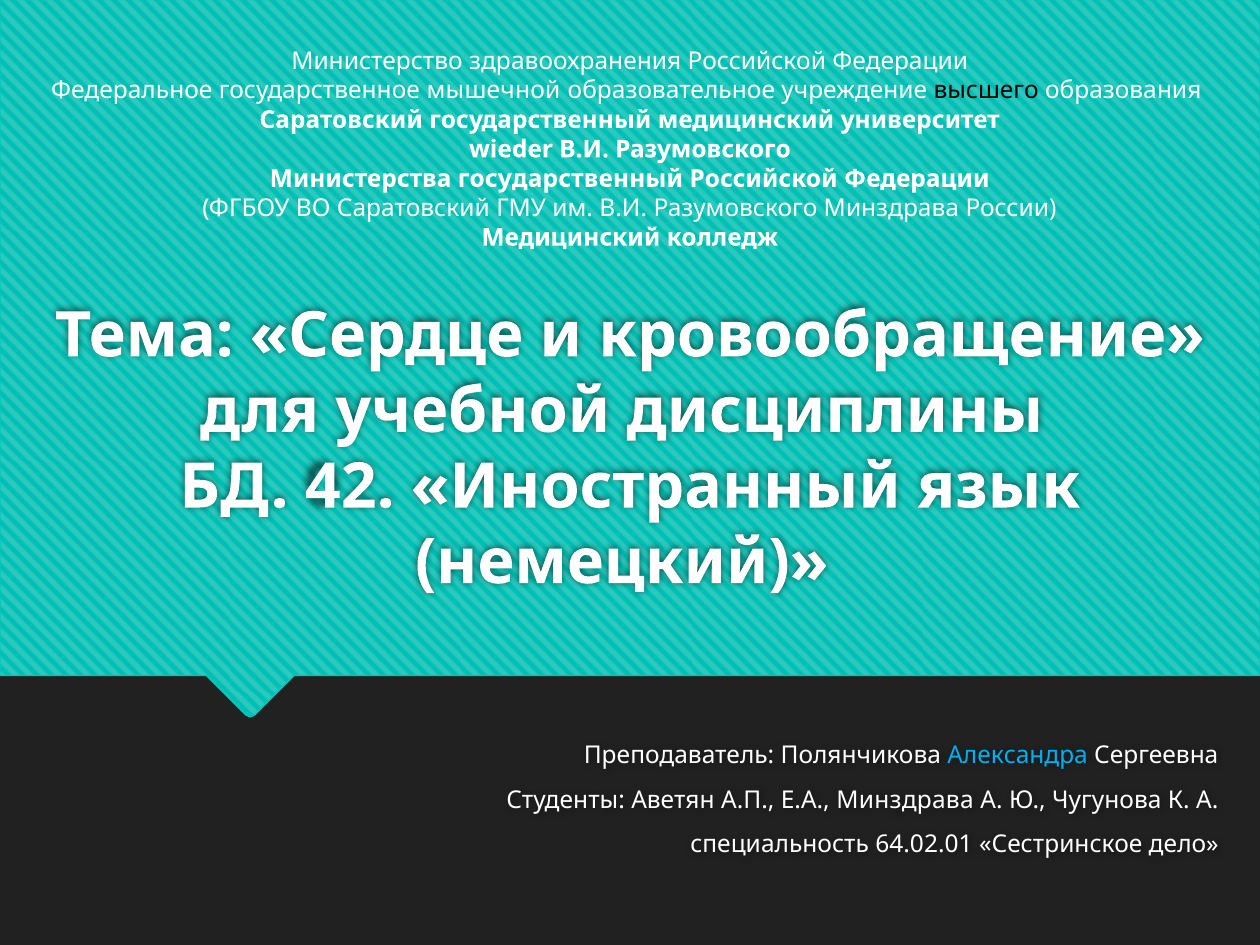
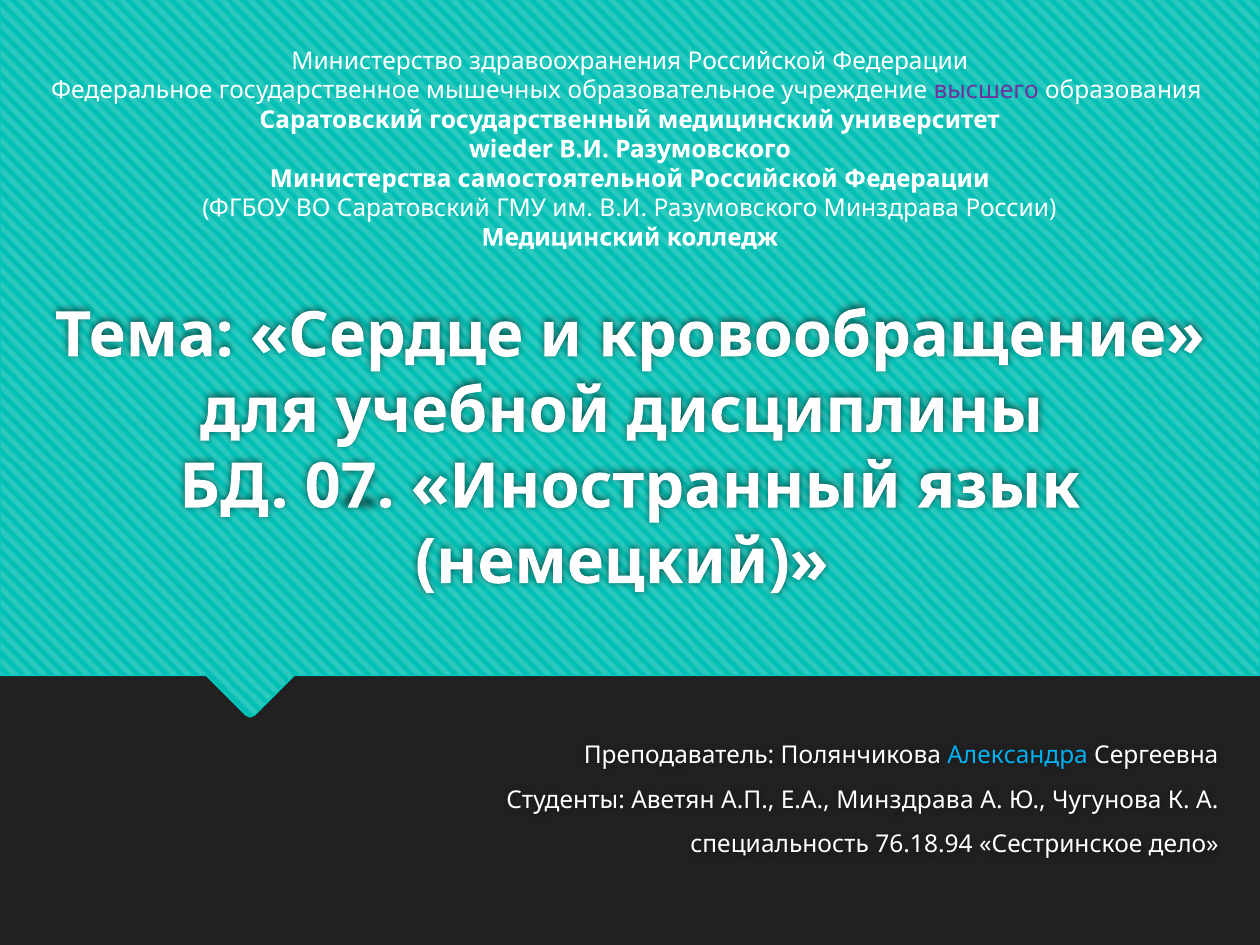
мышечной: мышечной -> мышечных
высшего colour: black -> purple
Министерства государственный: государственный -> самостоятельной
42: 42 -> 07
64.02.01: 64.02.01 -> 76.18.94
